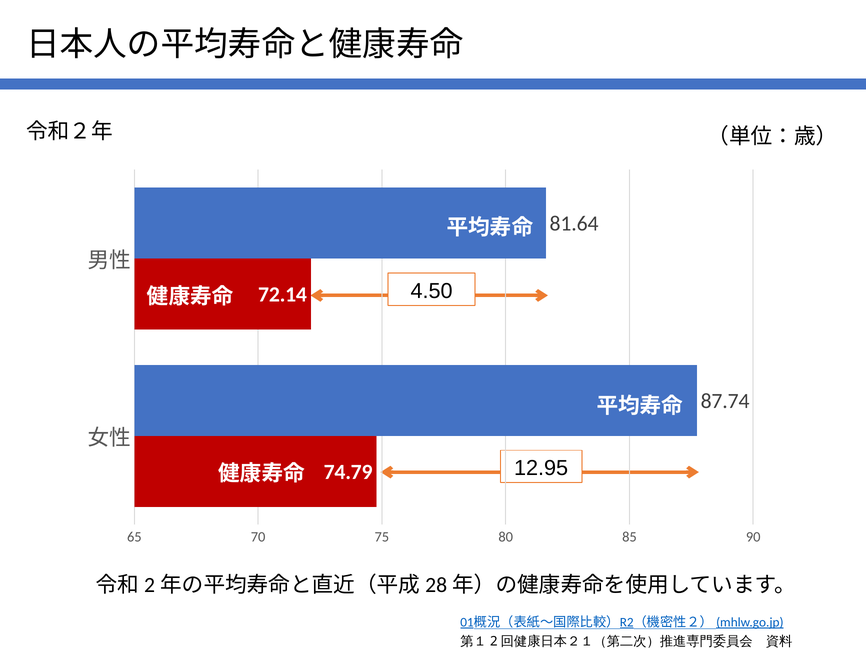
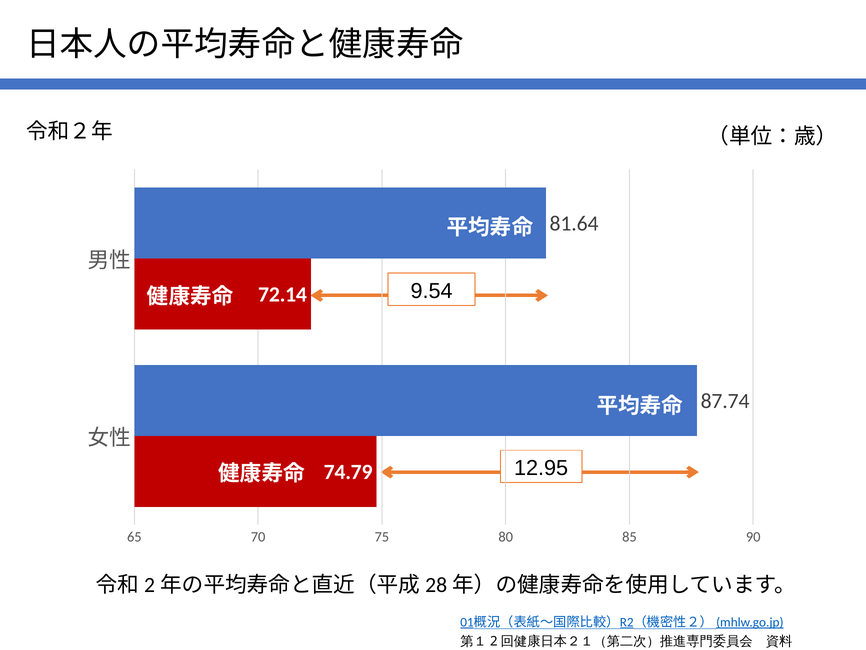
4.50: 4.50 -> 9.54
